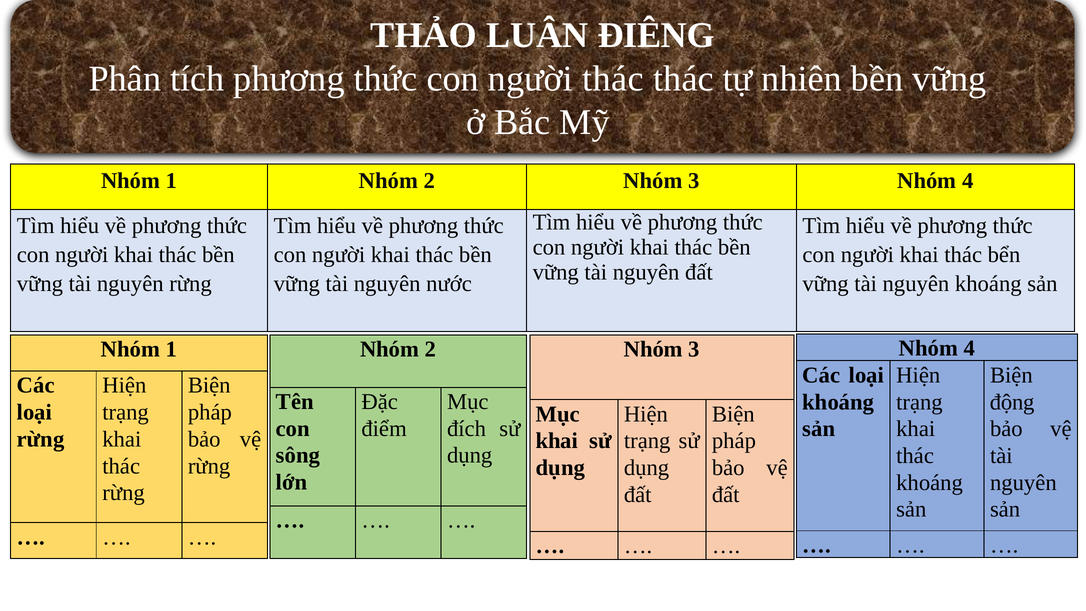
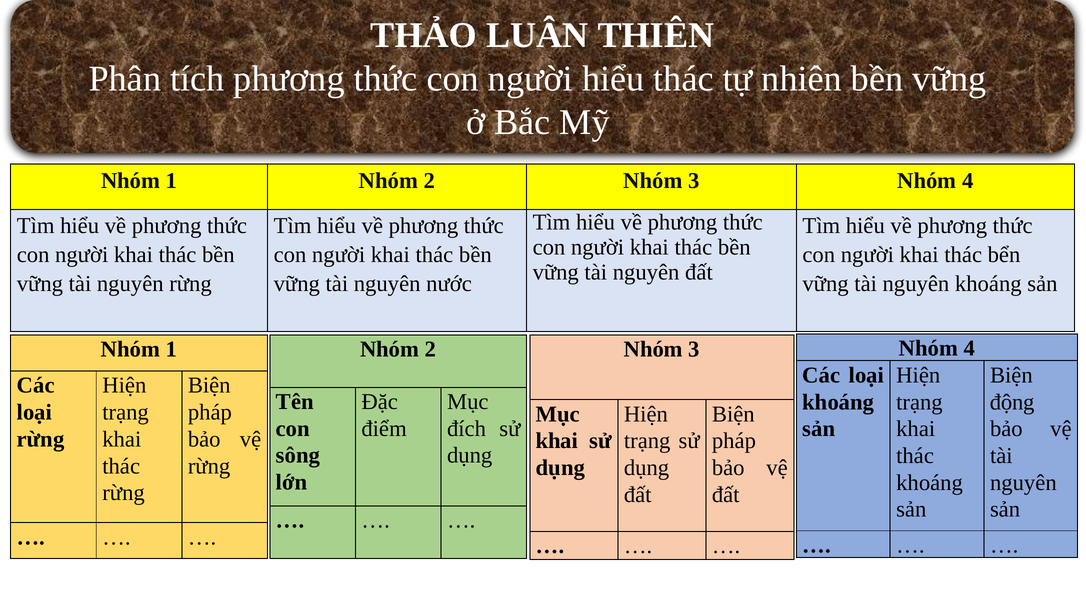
ĐIÊNG: ĐIÊNG -> THIÊN
người thác: thác -> hiểu
